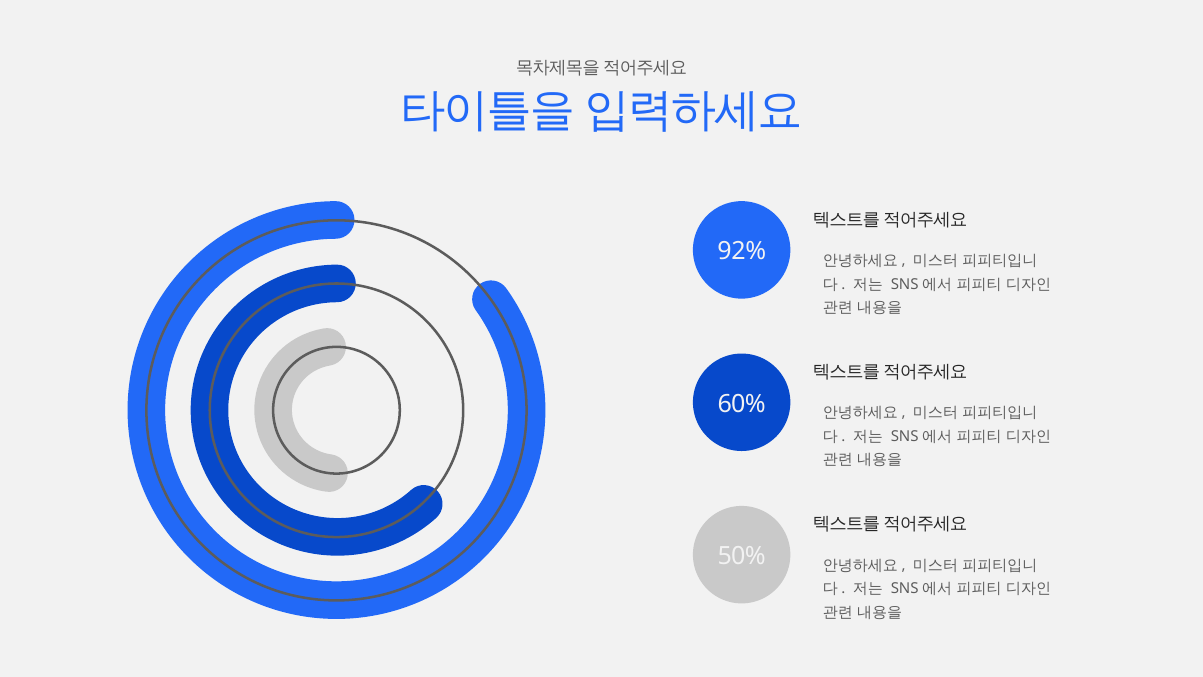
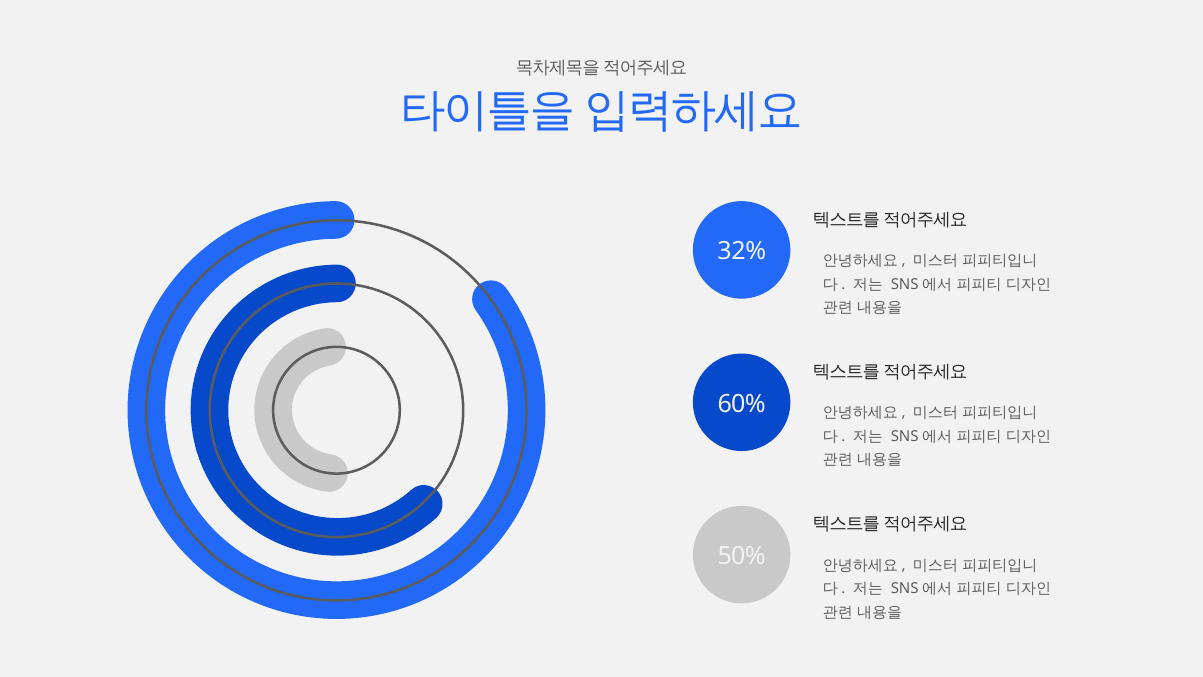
92%: 92% -> 32%
